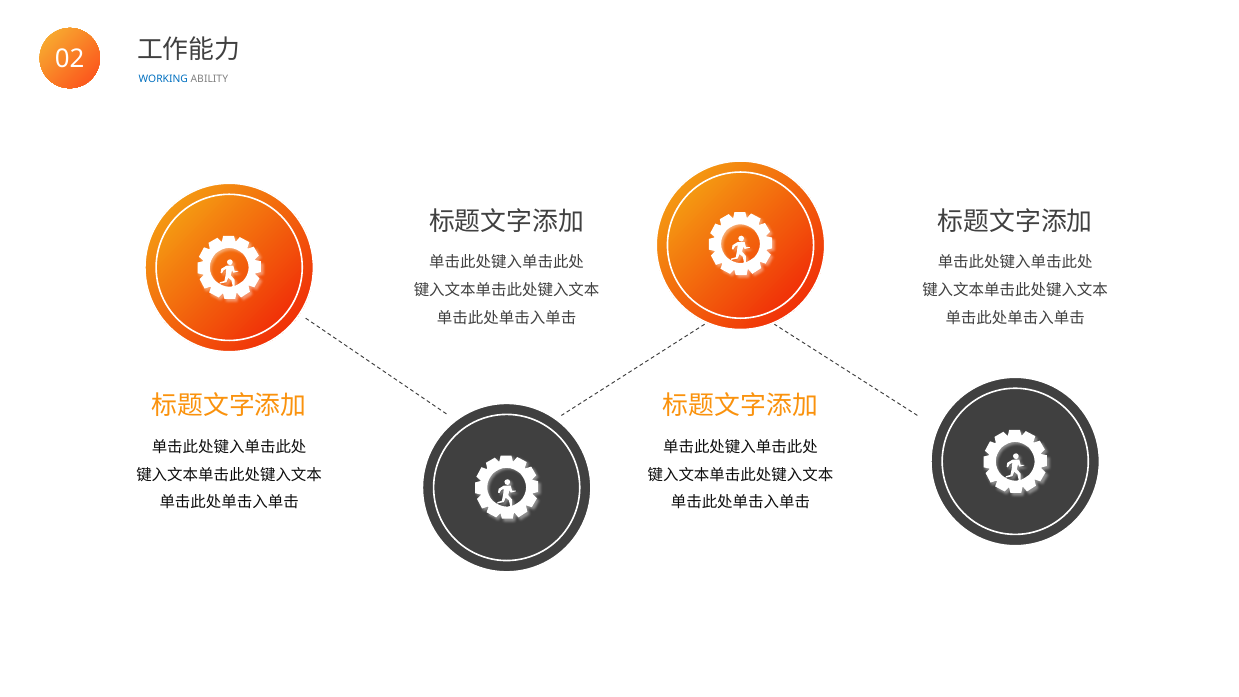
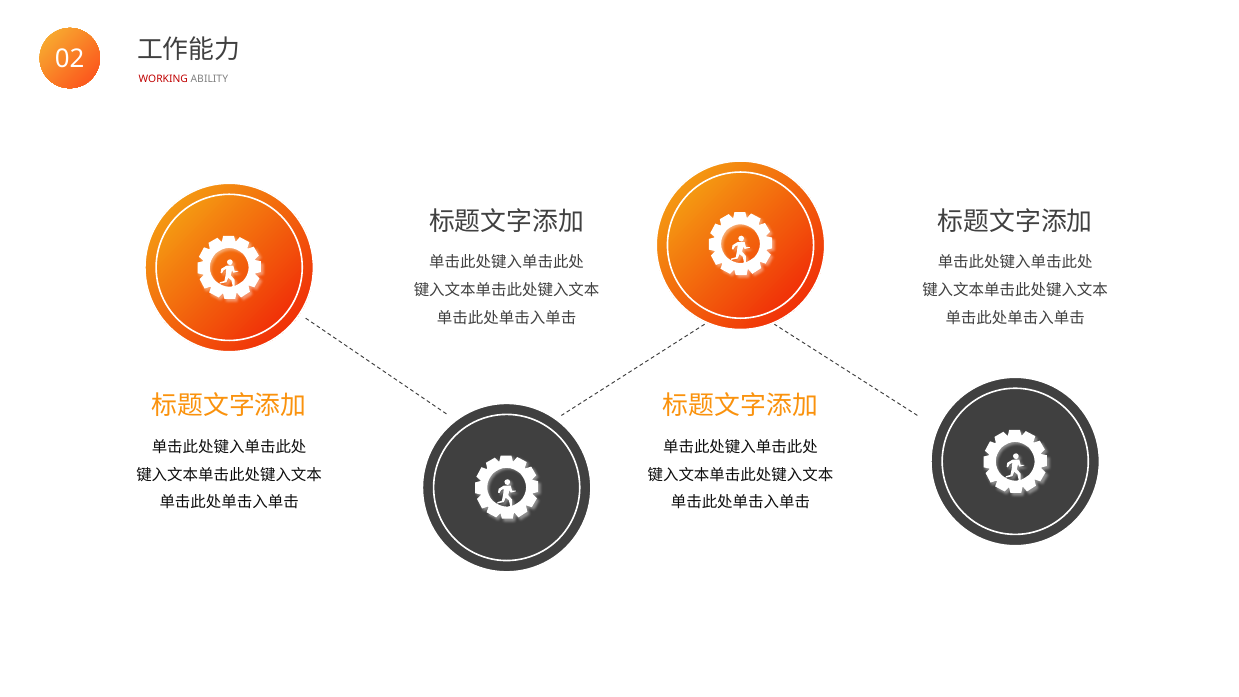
WORKING colour: blue -> red
